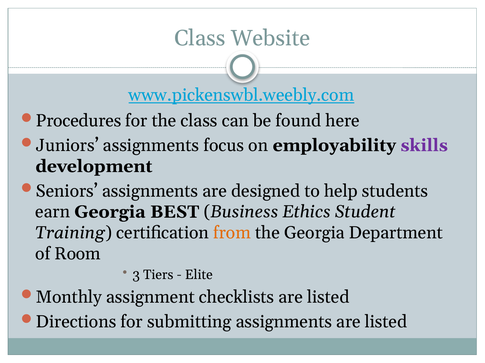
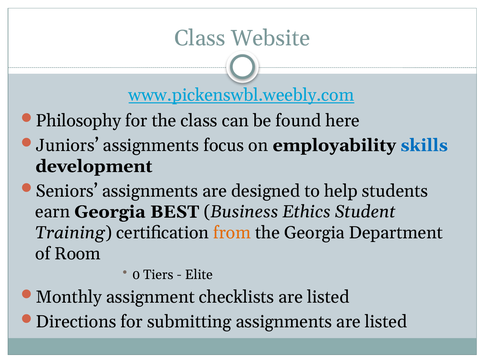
Procedures: Procedures -> Philosophy
skills colour: purple -> blue
3: 3 -> 0
